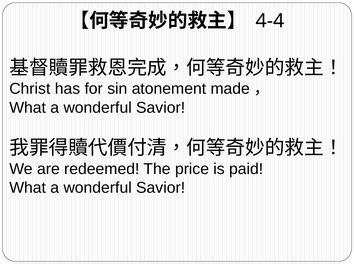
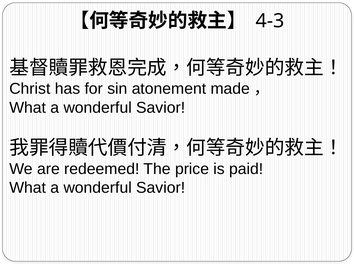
4-4: 4-4 -> 4-3
